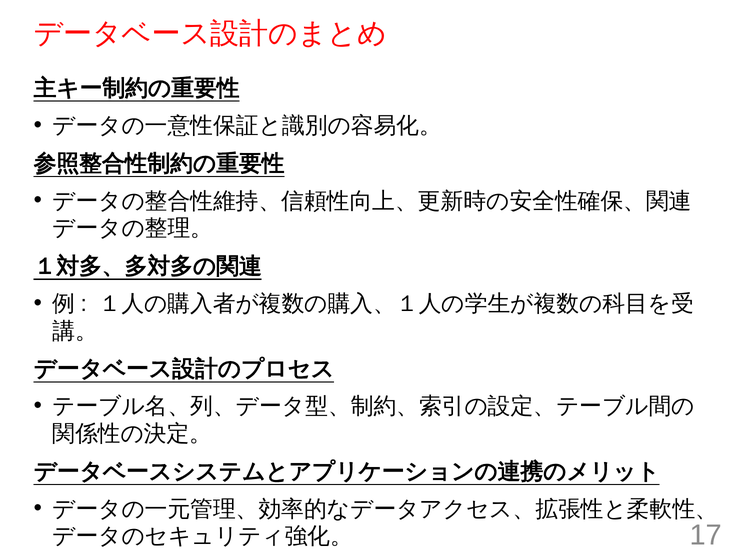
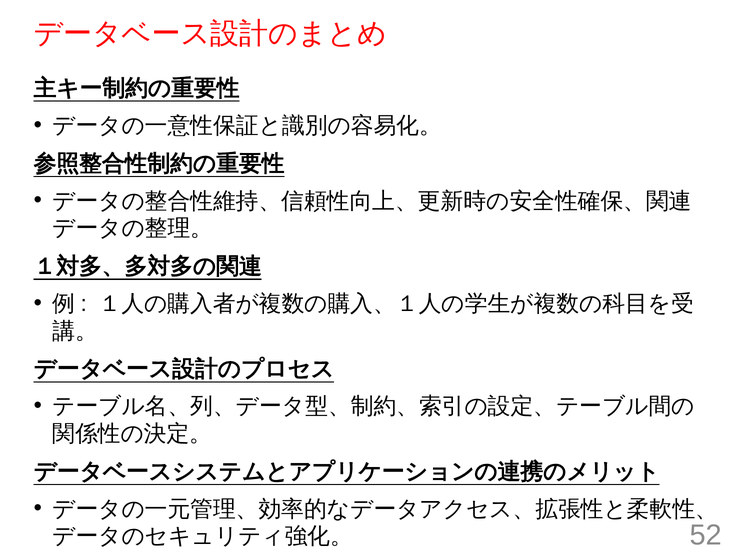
17: 17 -> 52
